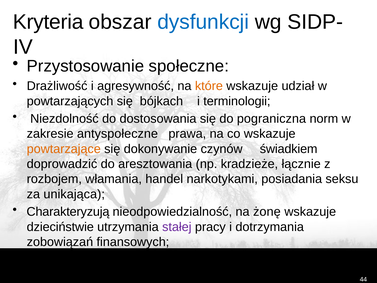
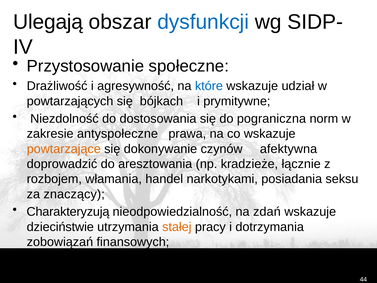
Kryteria: Kryteria -> Ulegają
które colour: orange -> blue
terminologii: terminologii -> prymitywne
świadkiem: świadkiem -> afektywna
unikająca: unikająca -> znaczący
żonę: żonę -> zdań
stałej colour: purple -> orange
